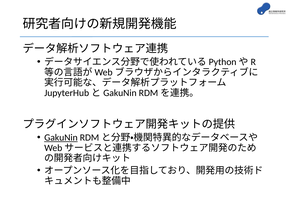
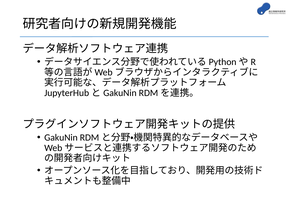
GakuNin underline: present -> none
